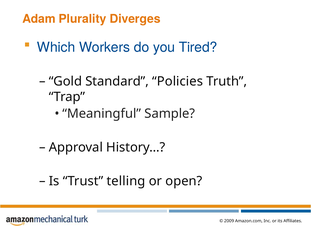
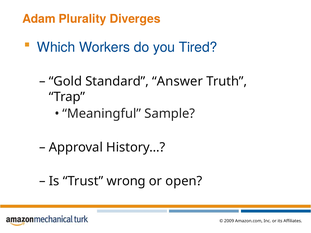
Policies: Policies -> Answer
telling: telling -> wrong
